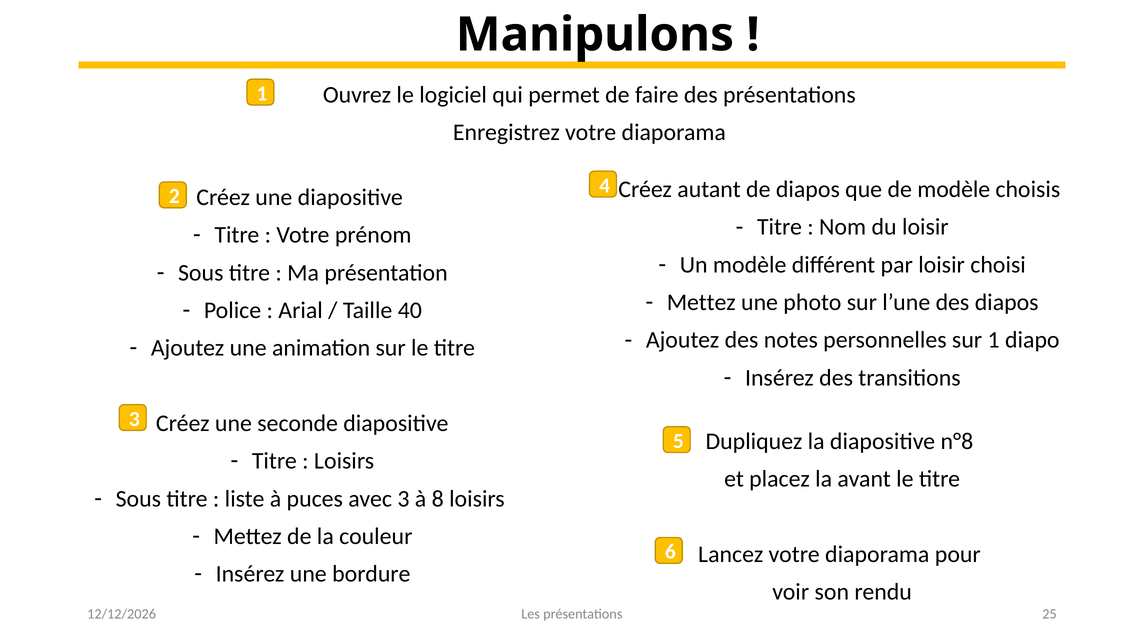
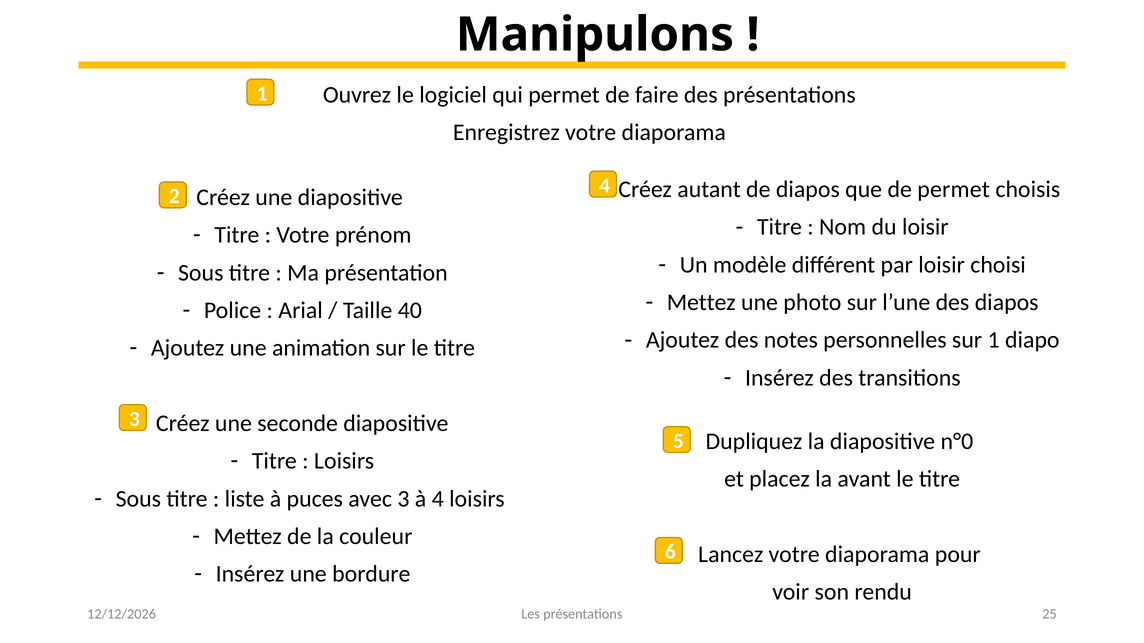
de modèle: modèle -> permet
n°8: n°8 -> n°0
à 8: 8 -> 4
